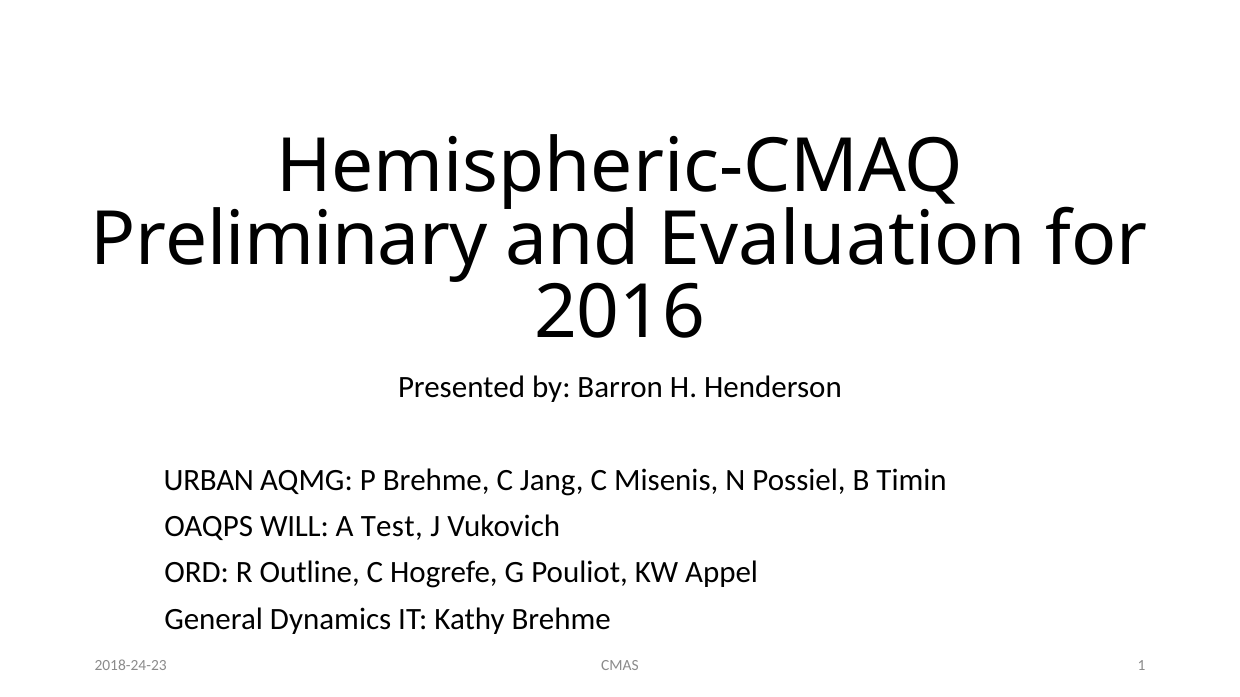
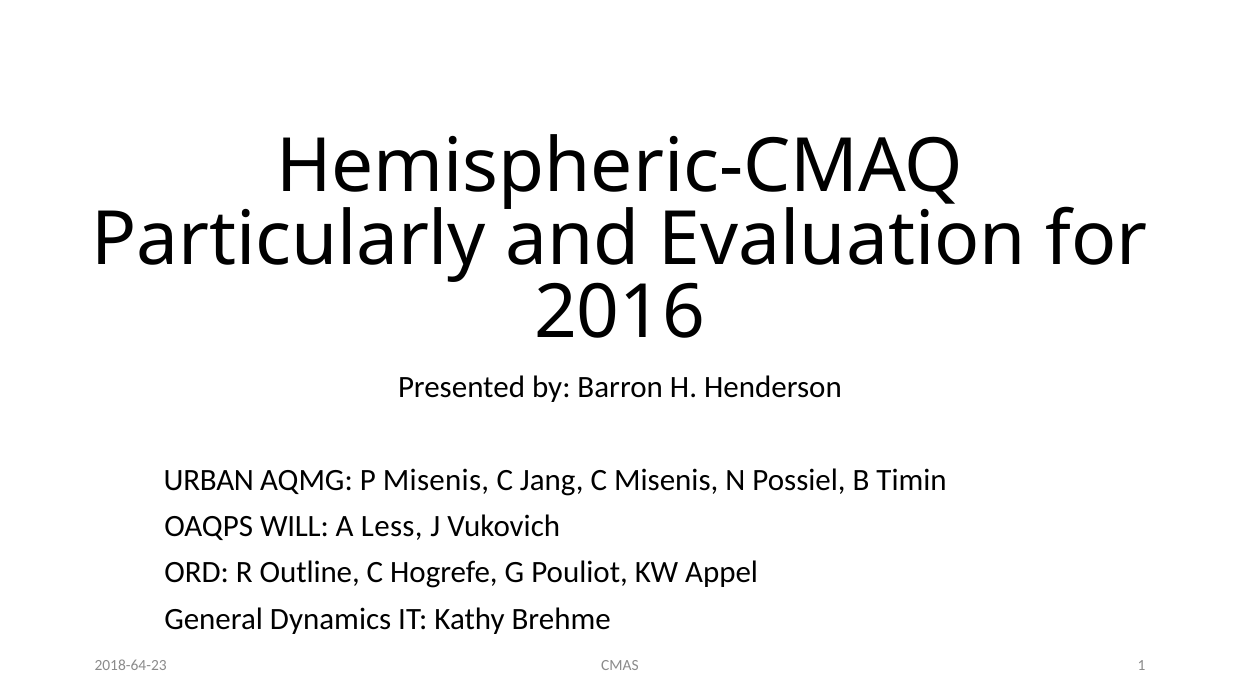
Preliminary: Preliminary -> Particularly
P Brehme: Brehme -> Misenis
Test: Test -> Less
2018-24-23: 2018-24-23 -> 2018-64-23
